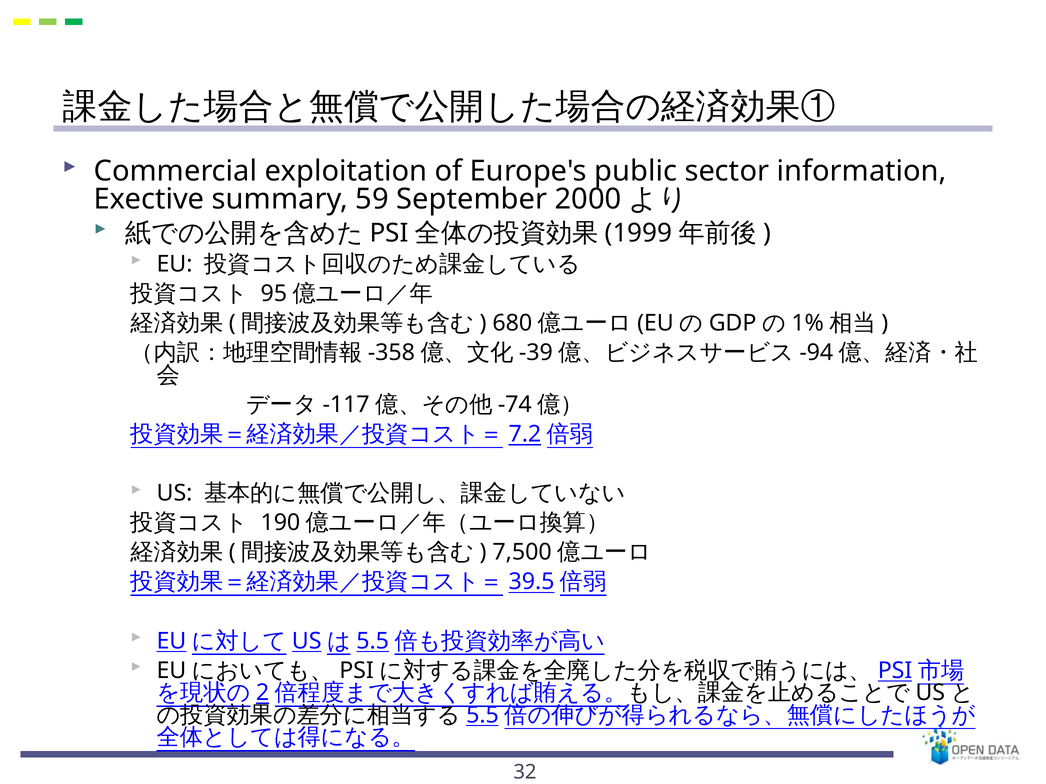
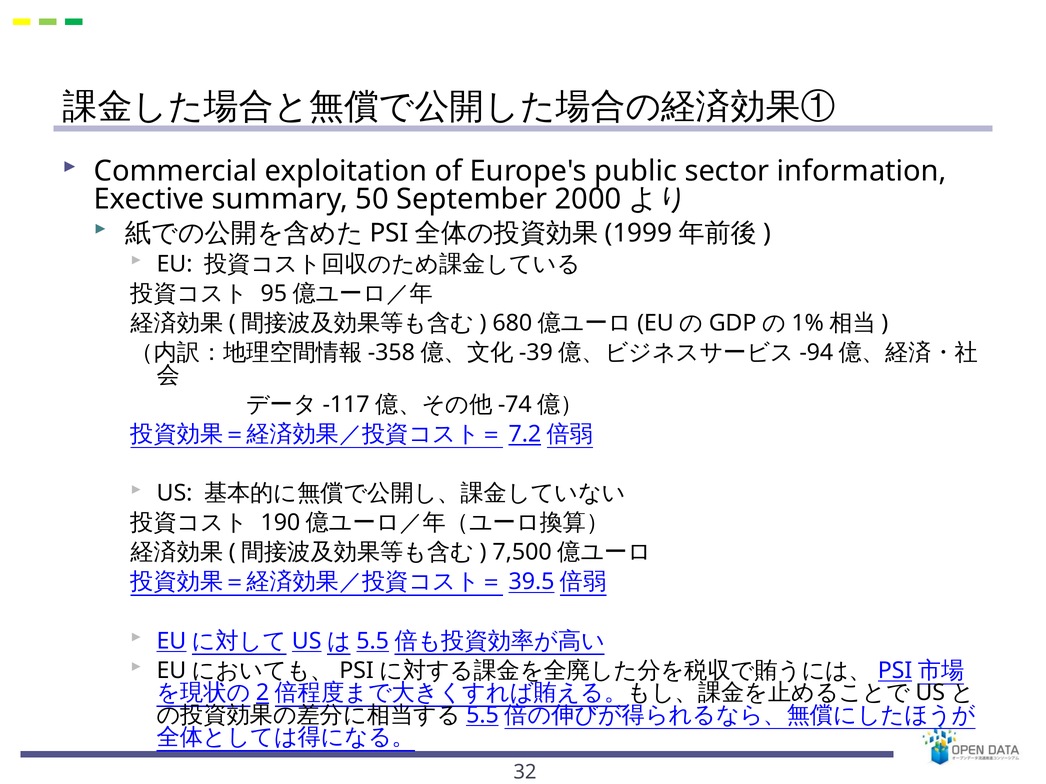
59: 59 -> 50
